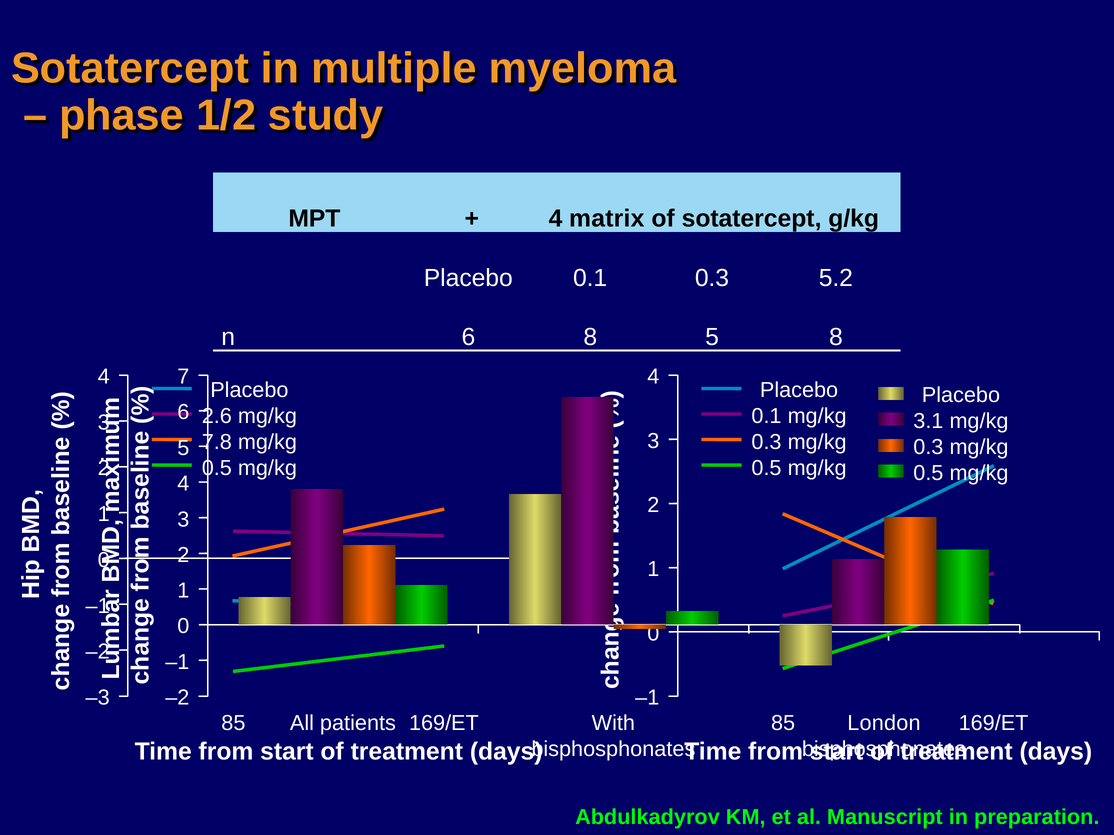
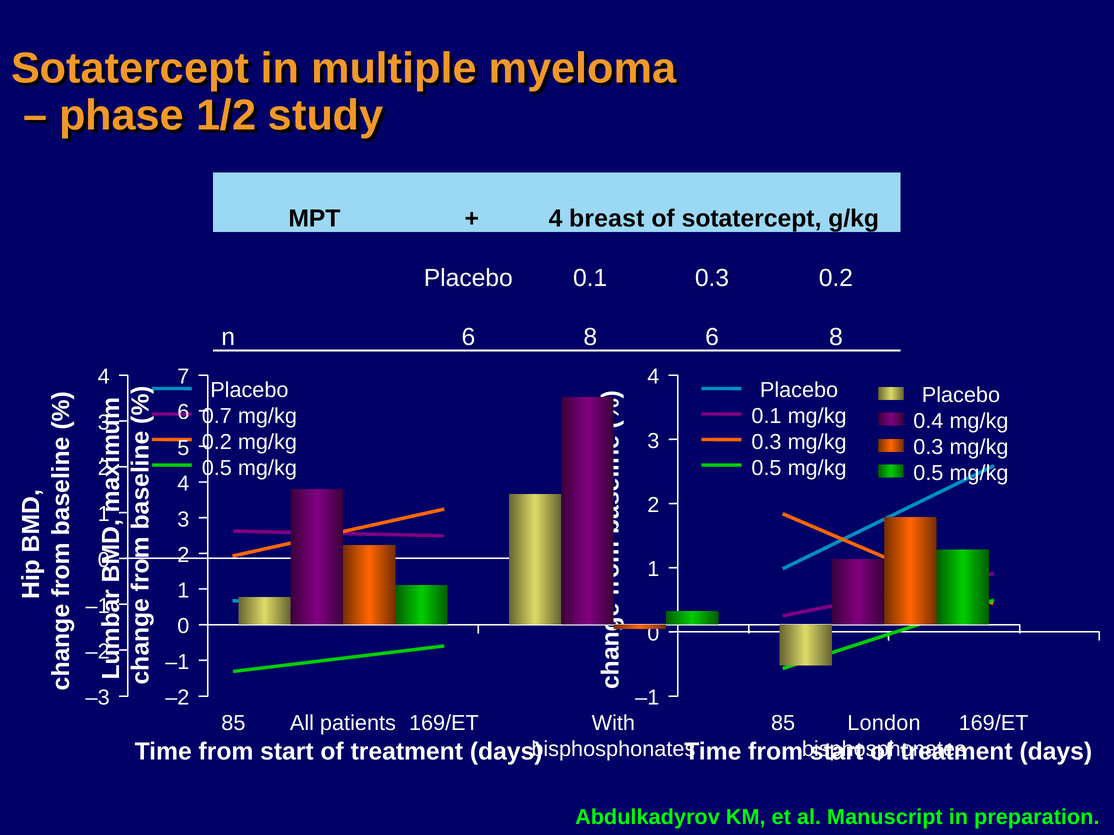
matrix: matrix -> breast
0.3 5.2: 5.2 -> 0.2
8 5: 5 -> 6
2.6: 2.6 -> 0.7
3.1: 3.1 -> 0.4
7.8 at (217, 442): 7.8 -> 0.2
